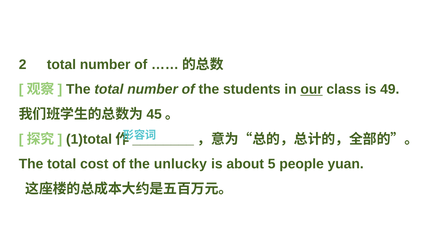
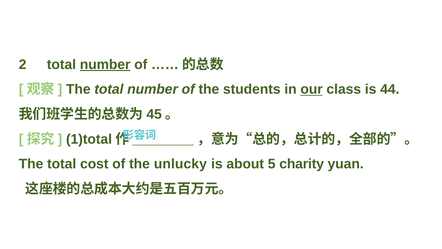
number at (105, 64) underline: none -> present
49: 49 -> 44
people: people -> charity
